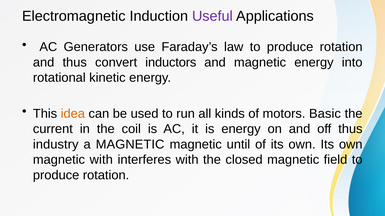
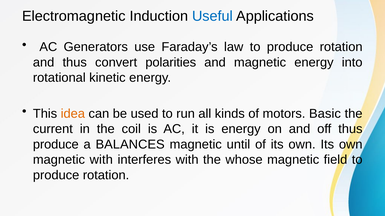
Useful colour: purple -> blue
inductors: inductors -> polarities
industry at (56, 145): industry -> produce
a MAGNETIC: MAGNETIC -> BALANCES
closed: closed -> whose
